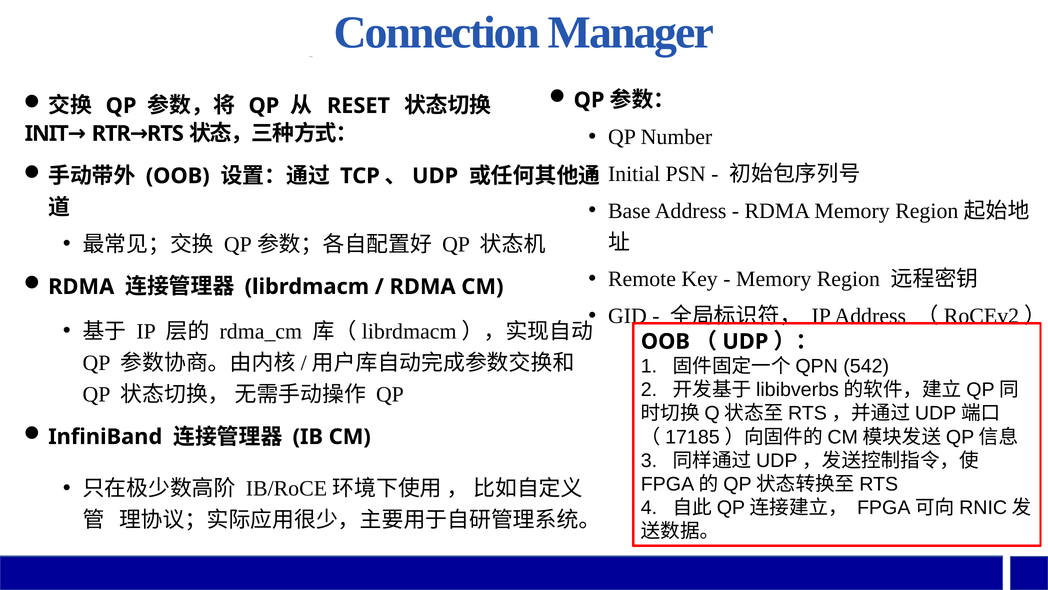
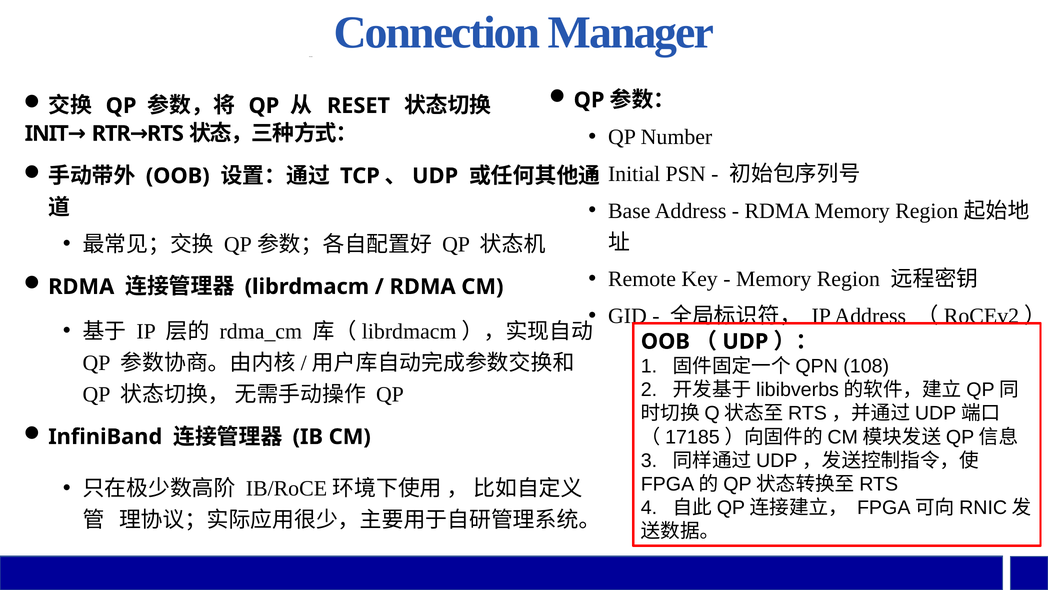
542: 542 -> 108
